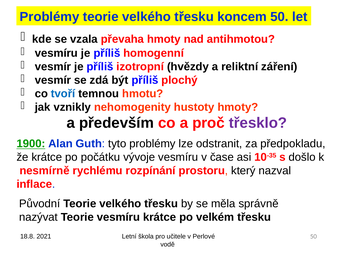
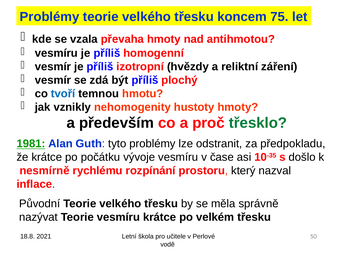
koncem 50: 50 -> 75
třesklo colour: purple -> green
1900: 1900 -> 1981
